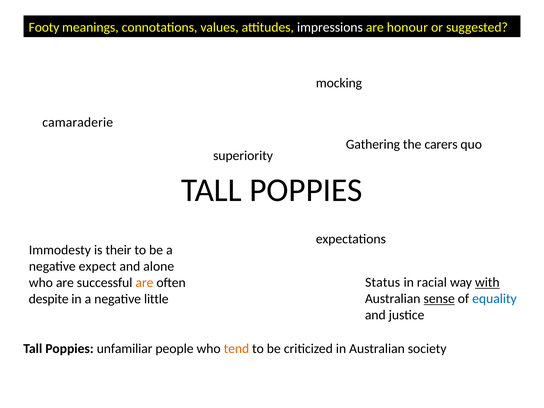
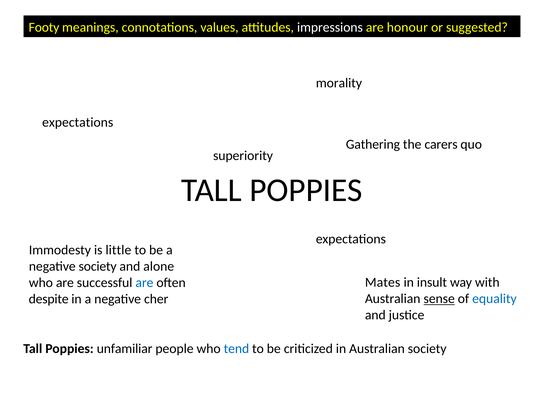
mocking: mocking -> morality
camaraderie at (78, 122): camaraderie -> expectations
their: their -> little
negative expect: expect -> society
Status: Status -> Mates
racial: racial -> insult
with underline: present -> none
are at (144, 283) colour: orange -> blue
little: little -> cher
tend colour: orange -> blue
